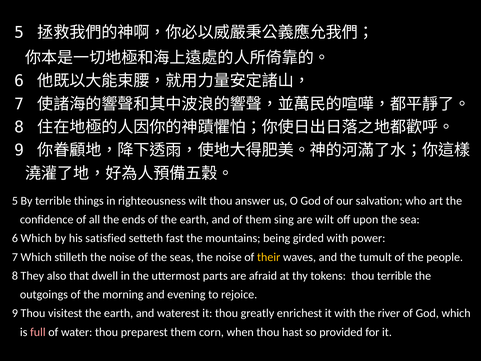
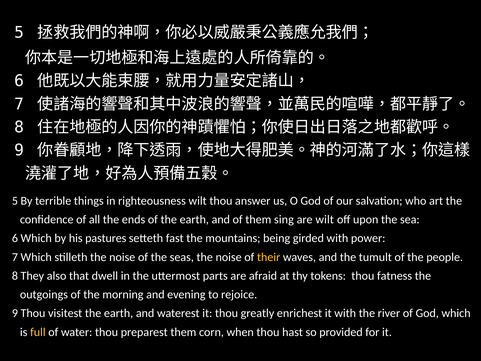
satisfied: satisfied -> pastures
thou terrible: terrible -> fatness
full colour: pink -> yellow
